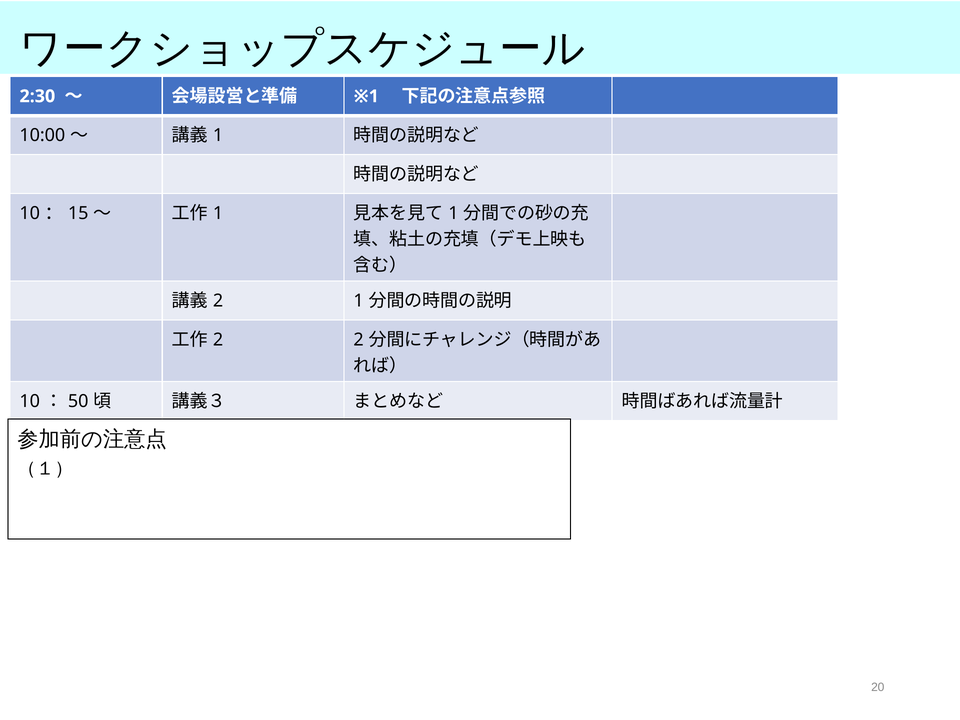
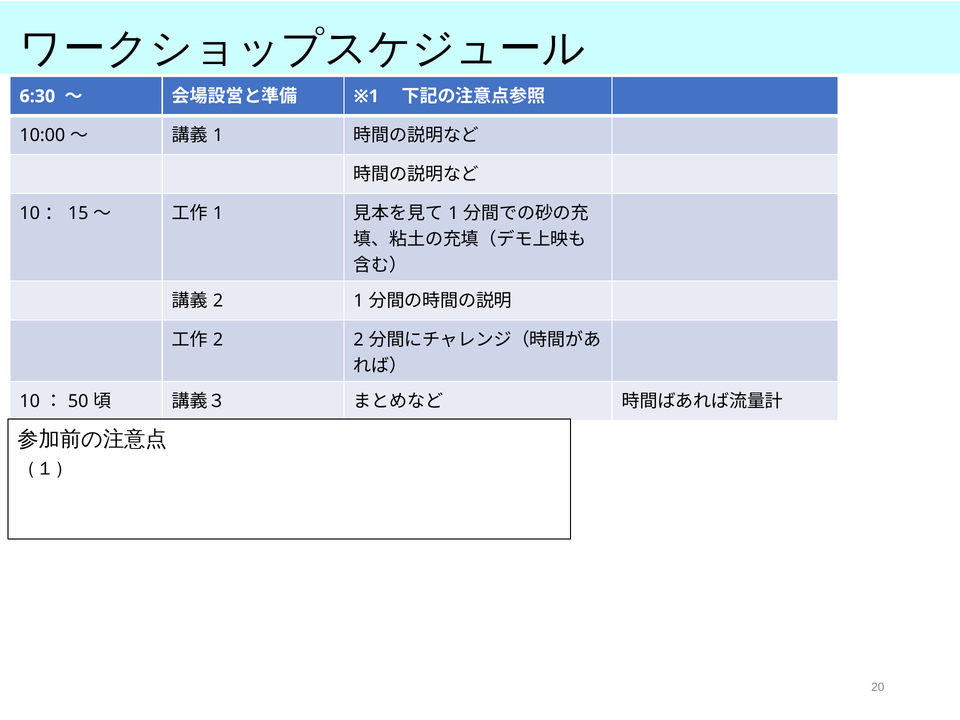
2:30: 2:30 -> 6:30
